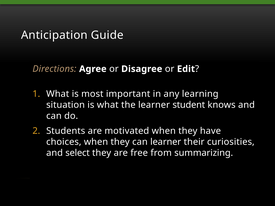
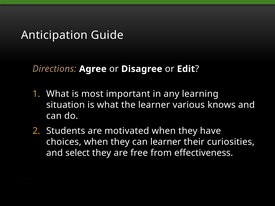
student: student -> various
summarizing: summarizing -> effectiveness
